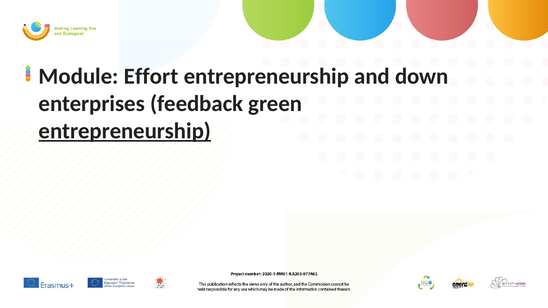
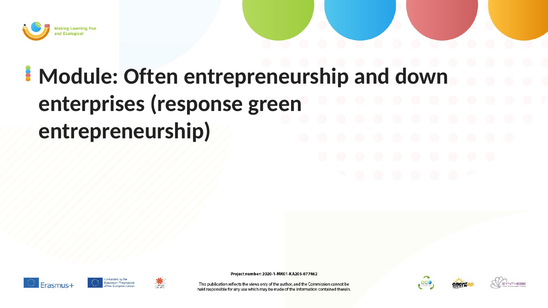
Effort: Effort -> Often
feedback: feedback -> response
entrepreneurship at (125, 131) underline: present -> none
